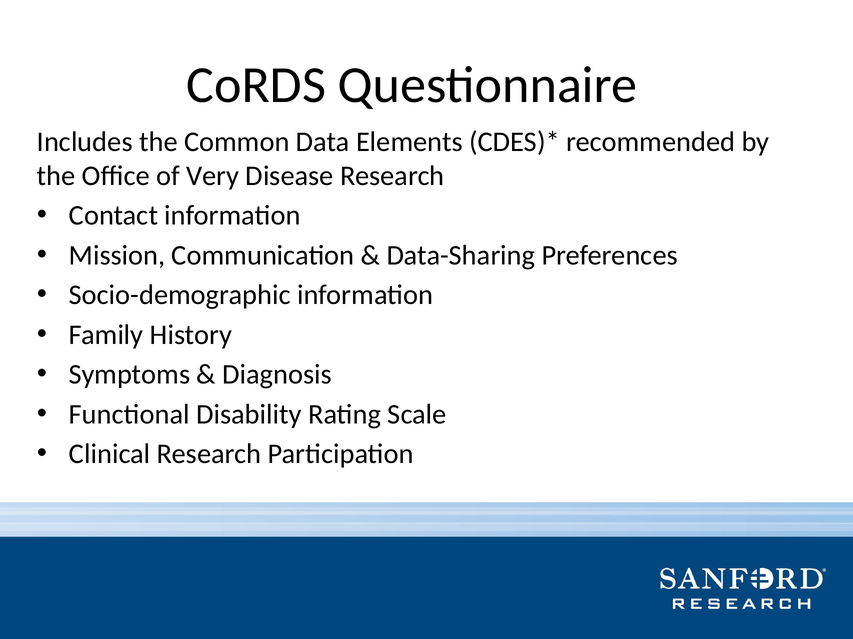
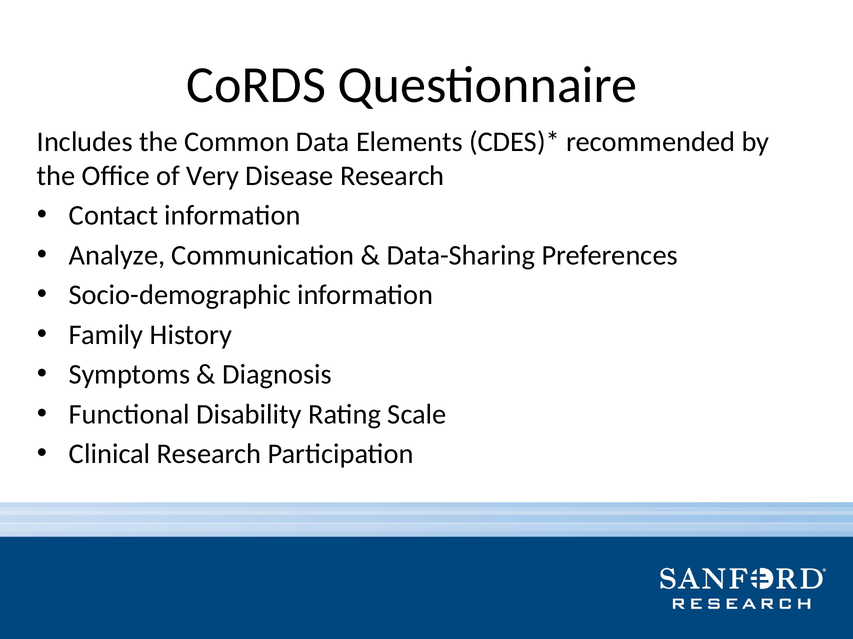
Mission: Mission -> Analyze
